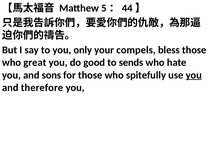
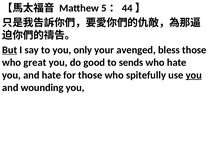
But underline: none -> present
compels: compels -> avenged
and sons: sons -> hate
therefore: therefore -> wounding
